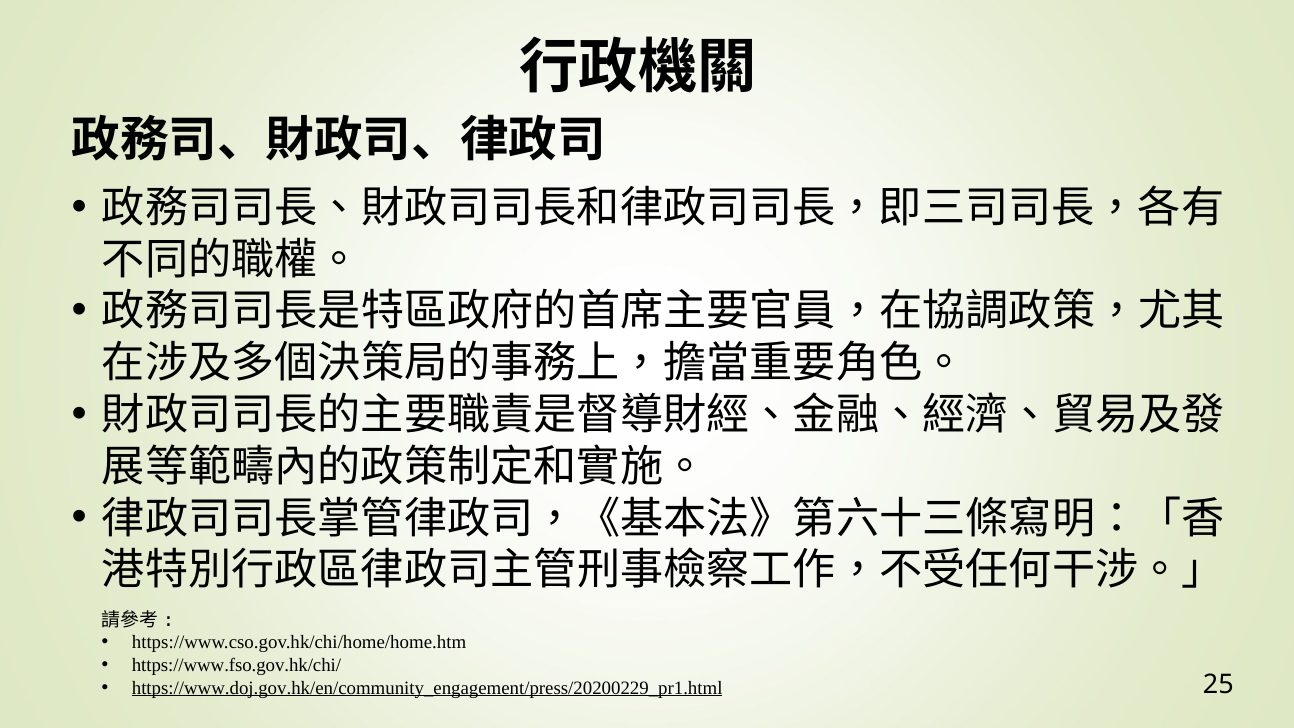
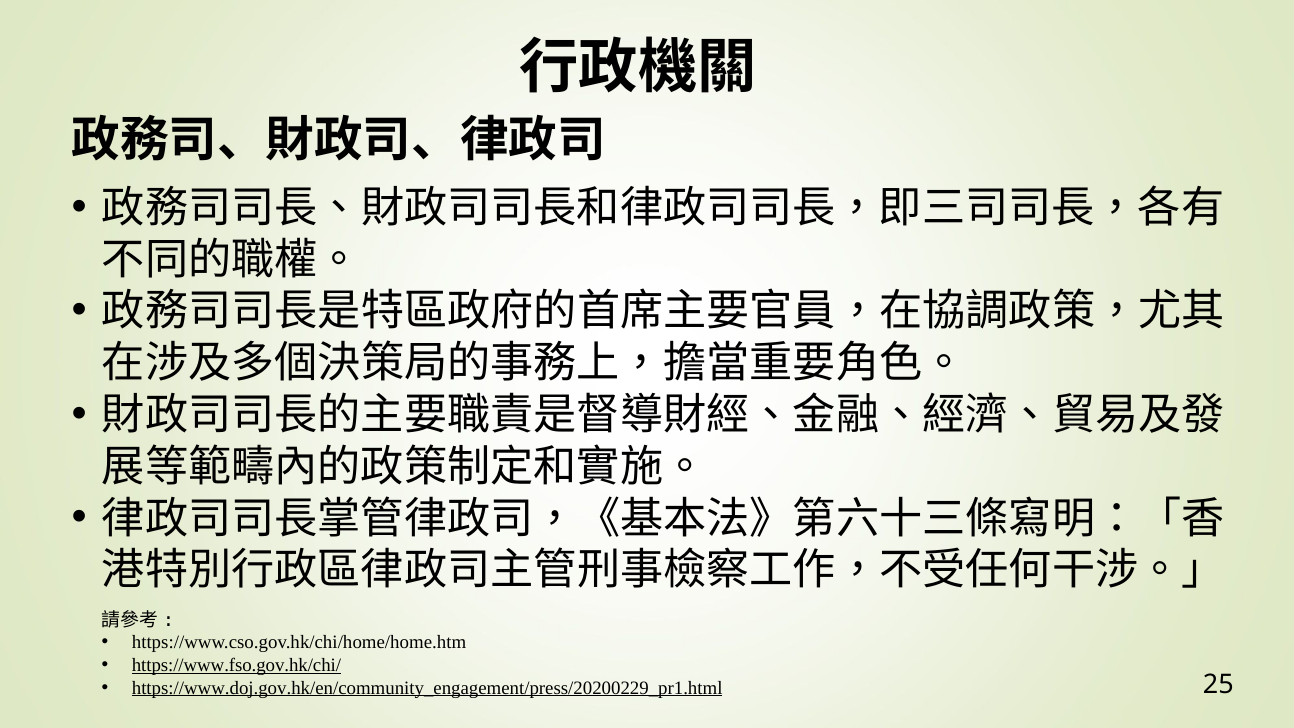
https://www.fso.gov.hk/chi/ underline: none -> present
